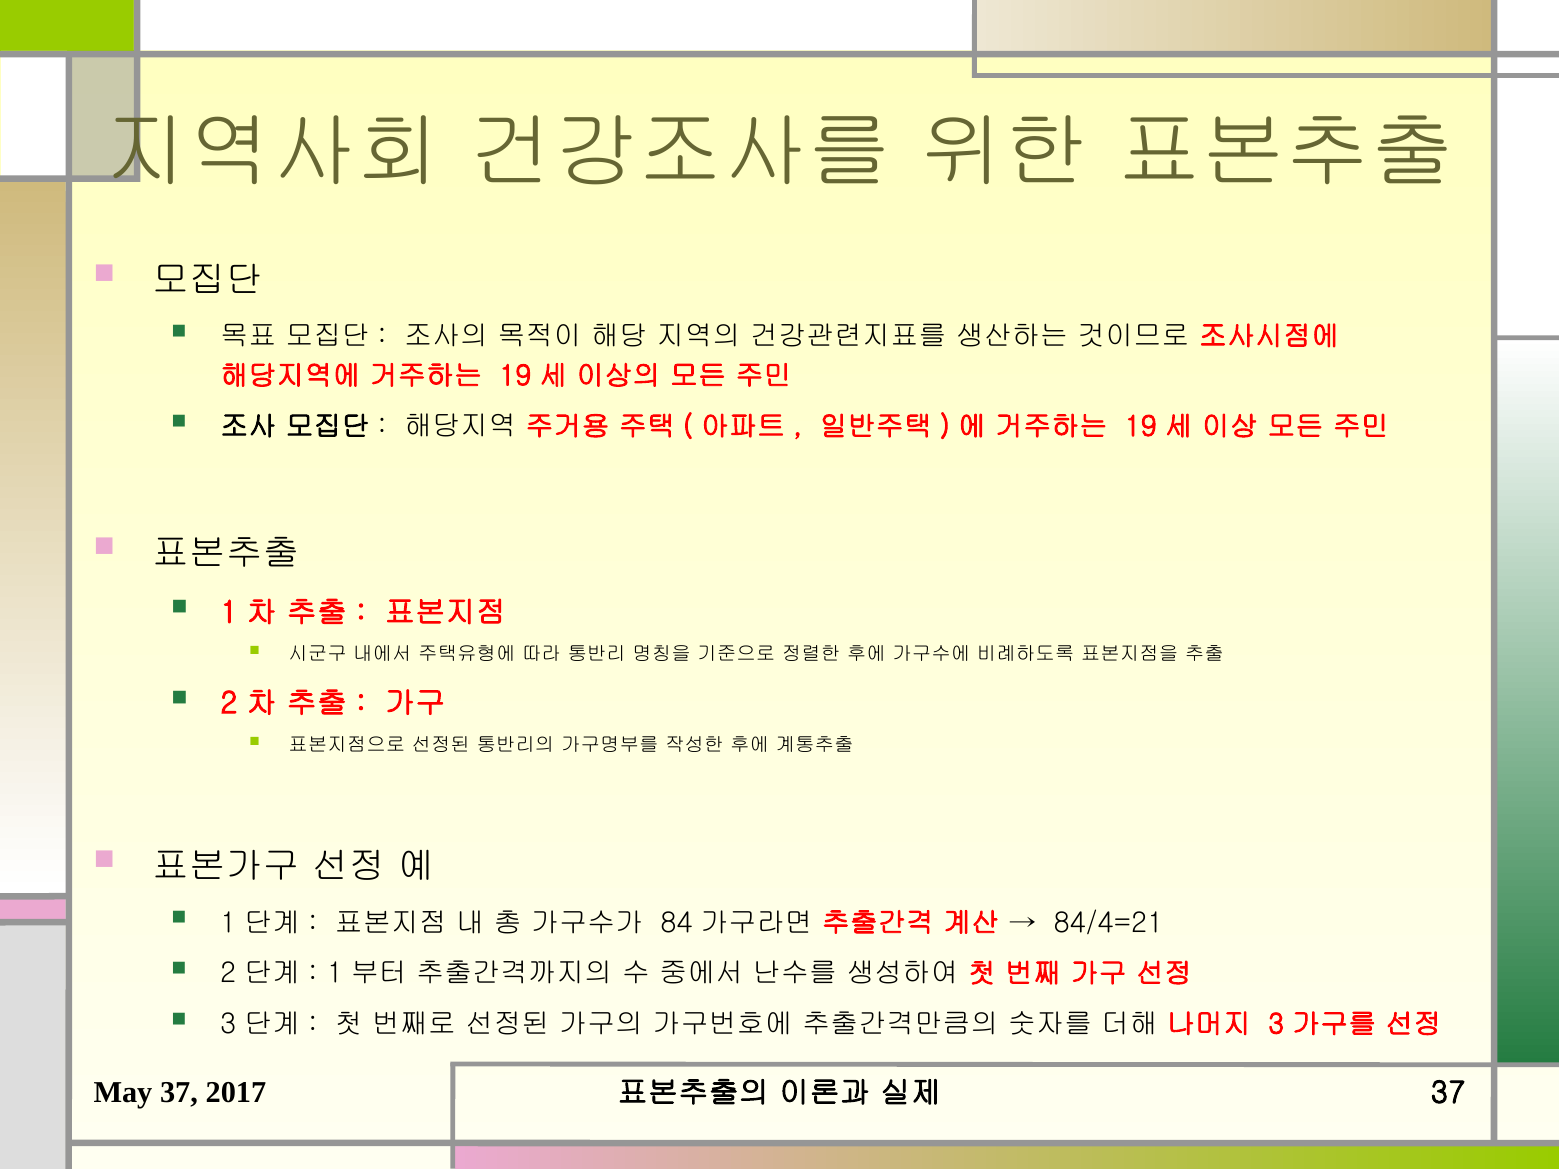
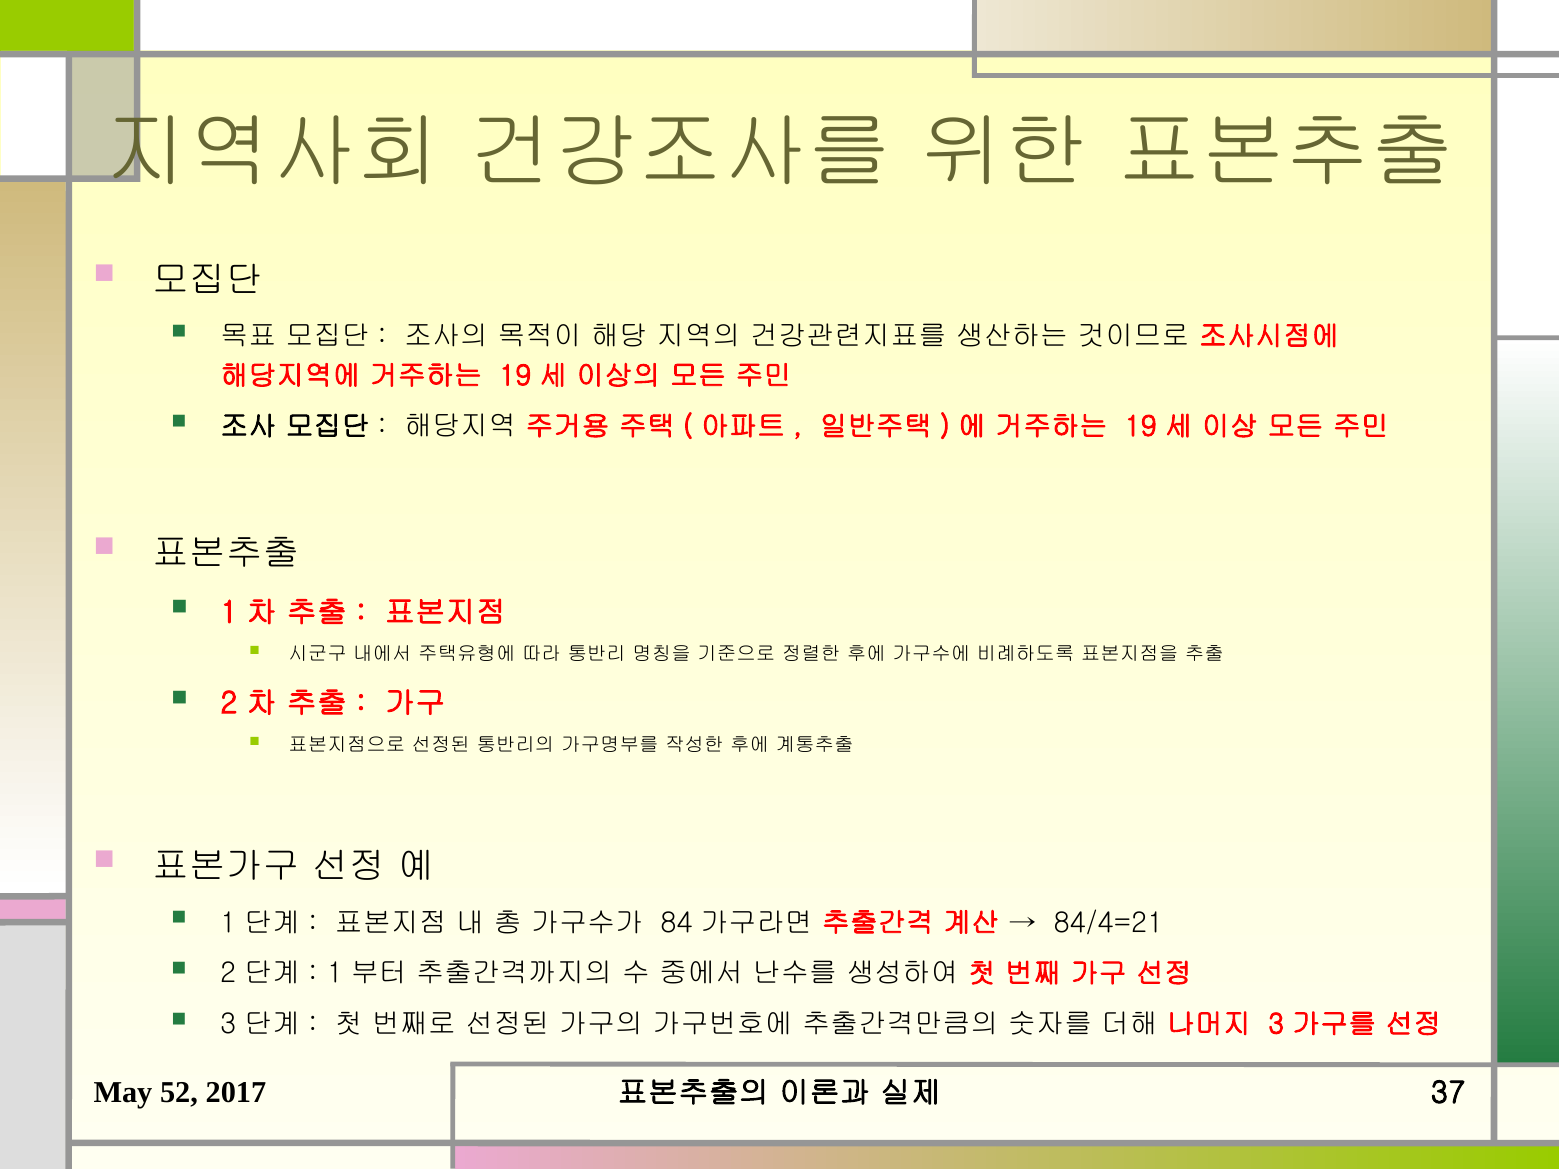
May 37: 37 -> 52
